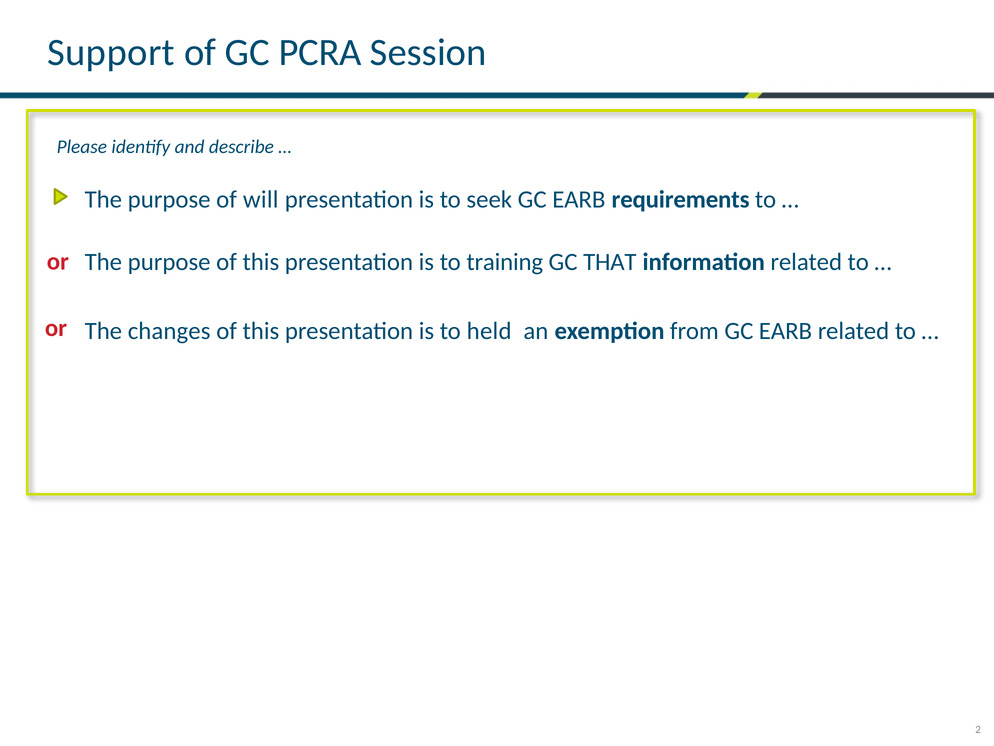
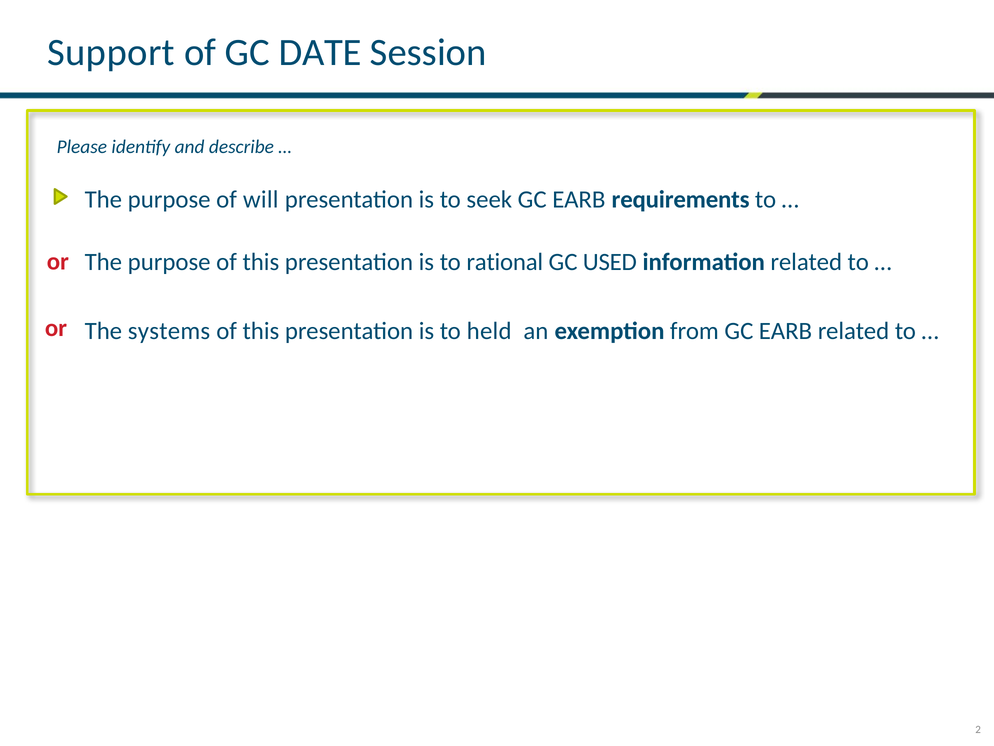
PCRA: PCRA -> DATE
training: training -> rational
THAT: THAT -> USED
changes: changes -> systems
